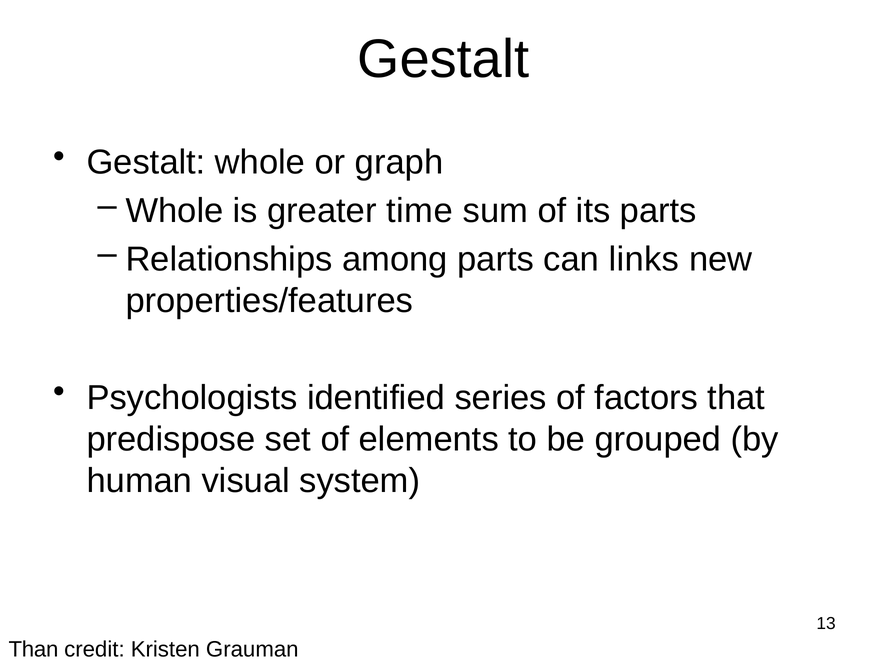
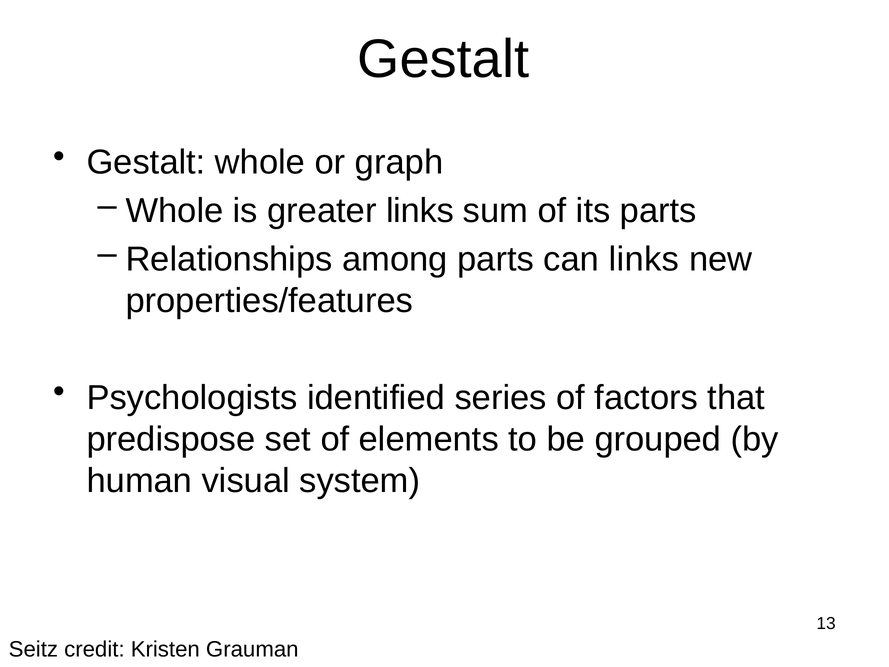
greater time: time -> links
Than: Than -> Seitz
